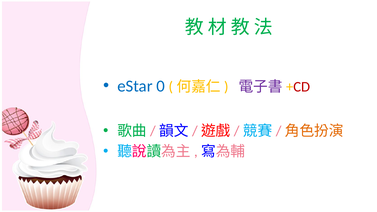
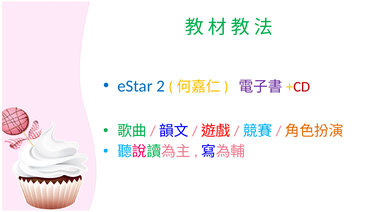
0: 0 -> 2
